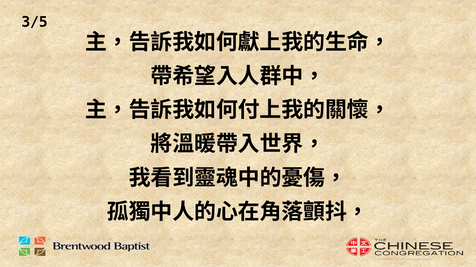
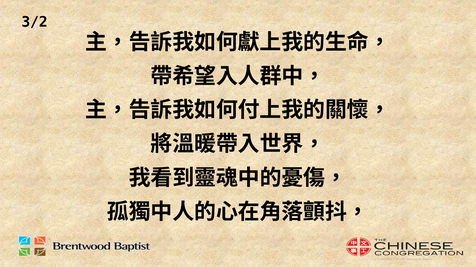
3/5: 3/5 -> 3/2
